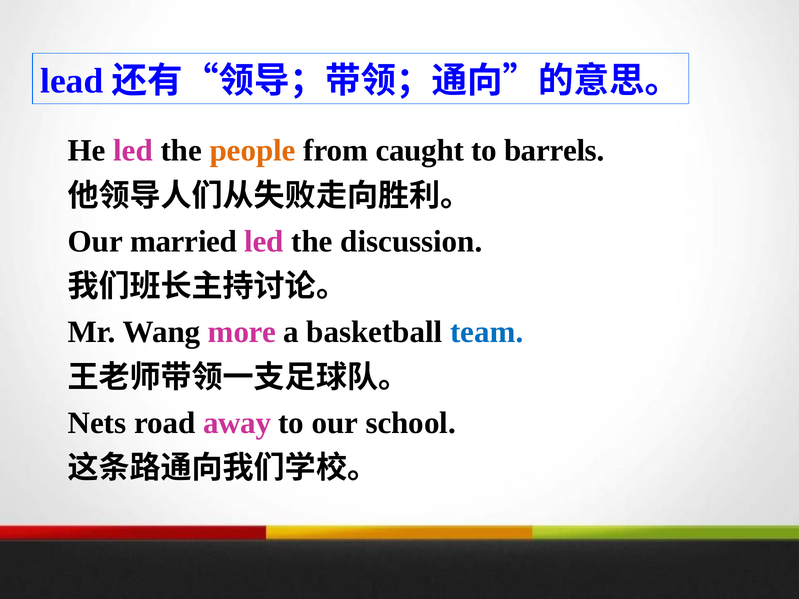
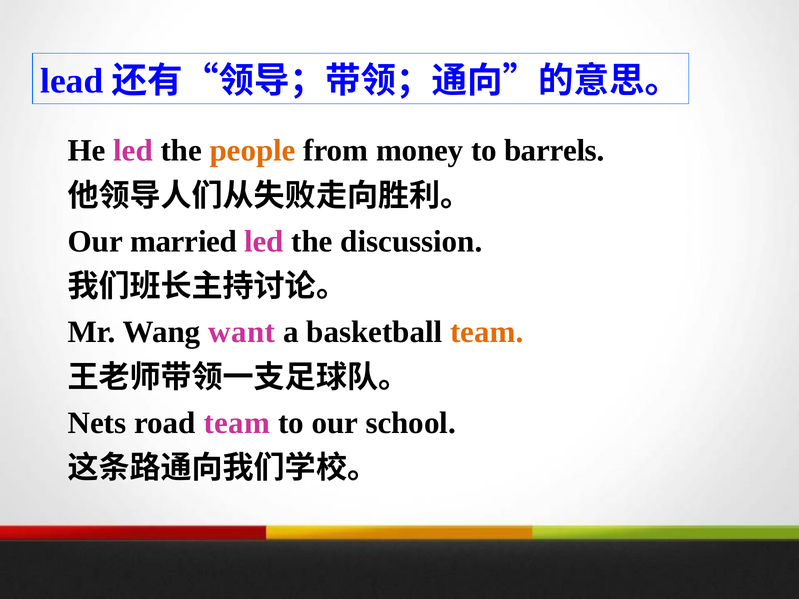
caught: caught -> money
more: more -> want
team at (487, 332) colour: blue -> orange
road away: away -> team
